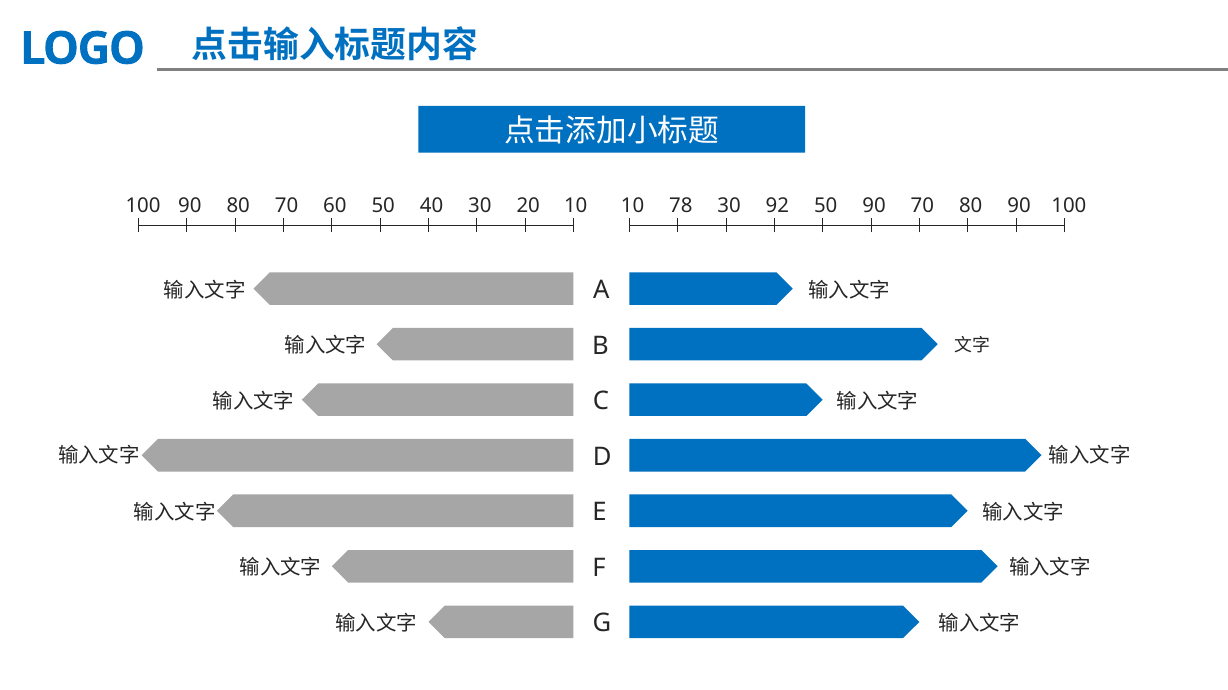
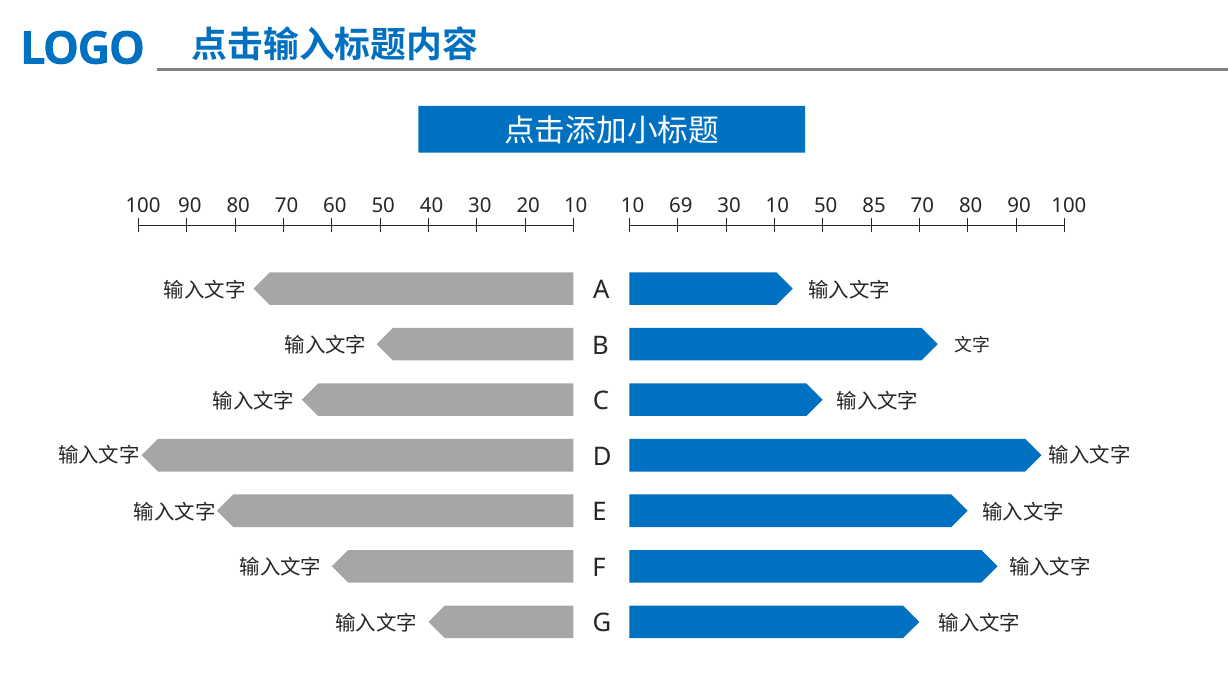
78: 78 -> 69
30 92: 92 -> 10
50 90: 90 -> 85
